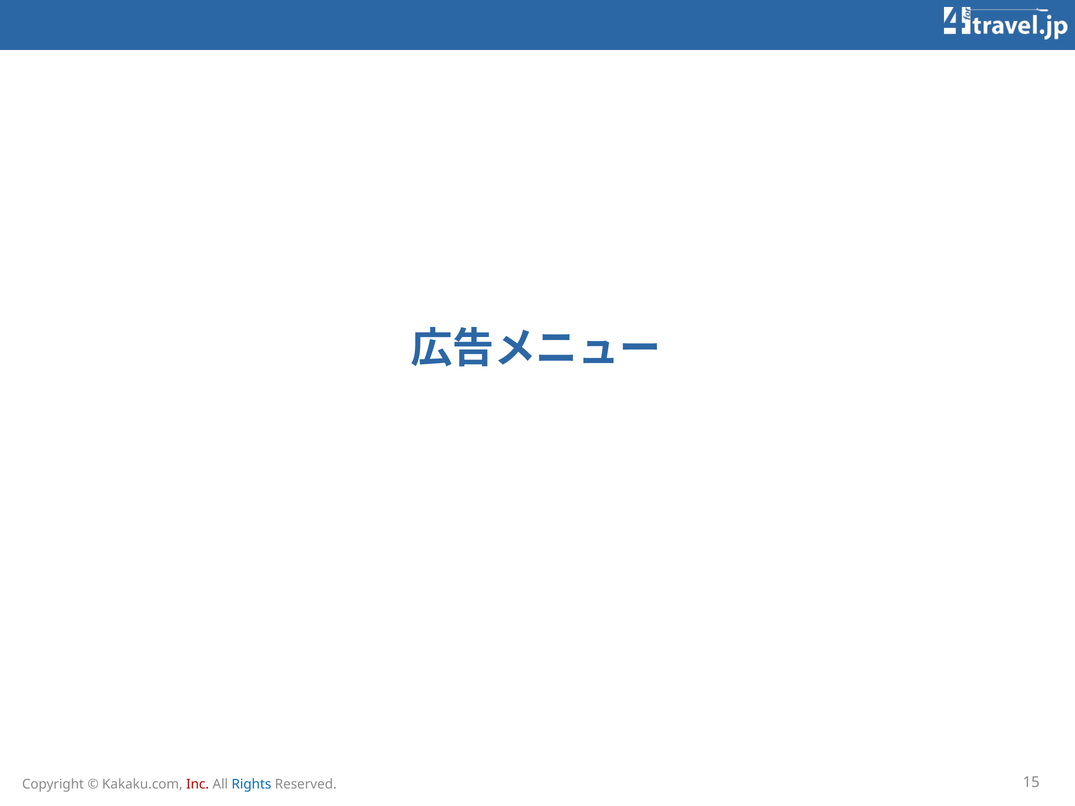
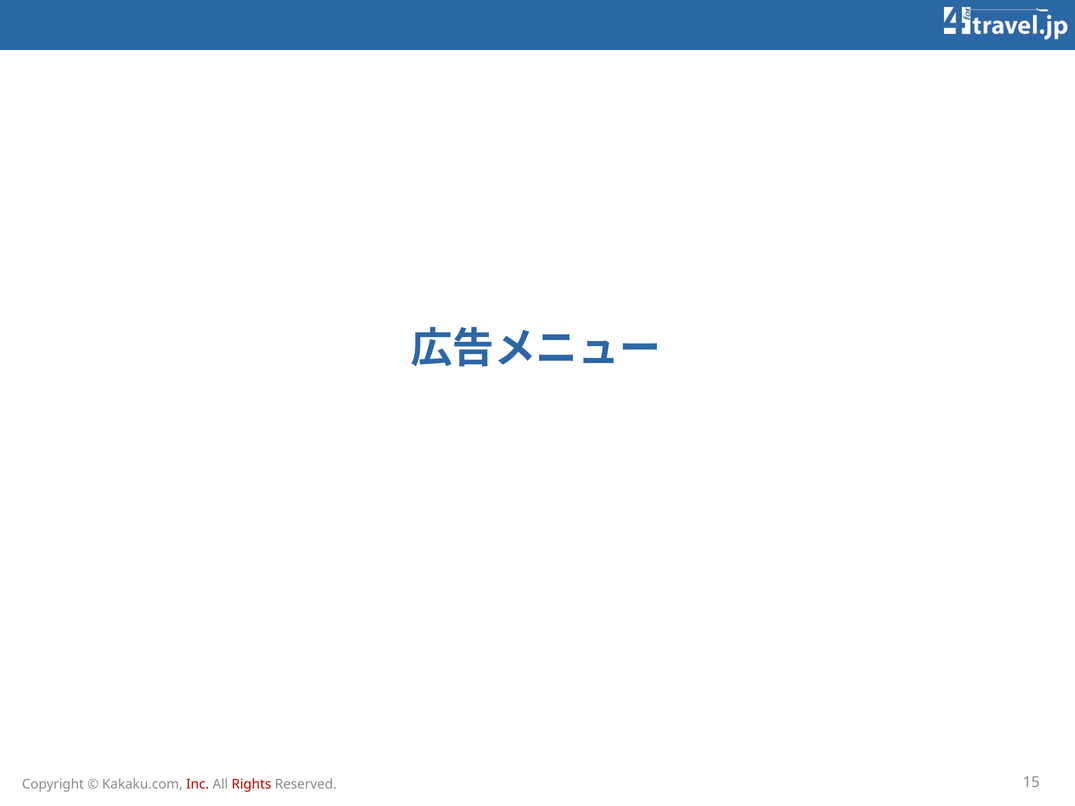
Rights colour: blue -> red
